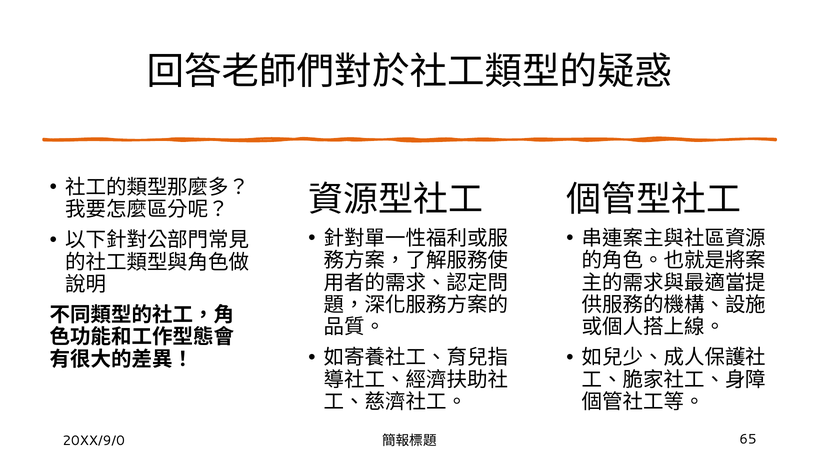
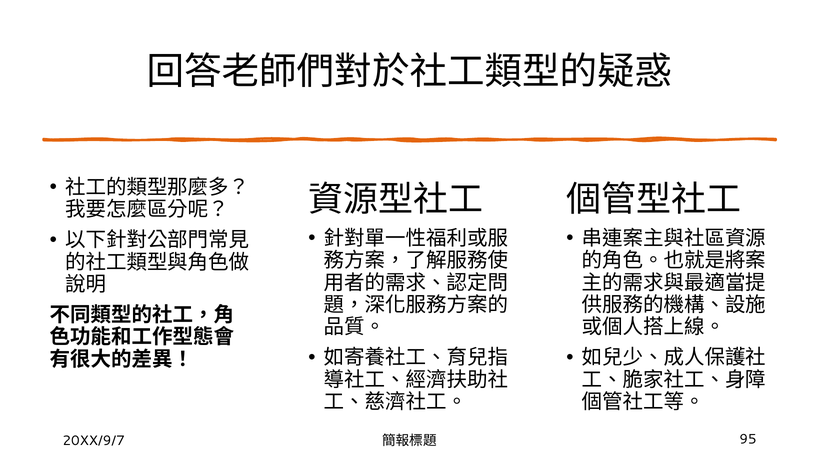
20XX/9/0: 20XX/9/0 -> 20XX/9/7
65: 65 -> 95
